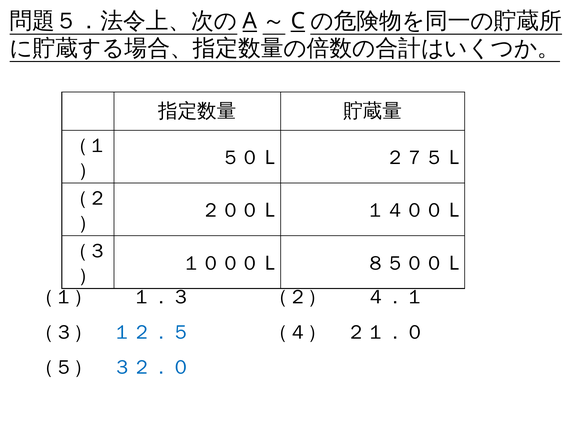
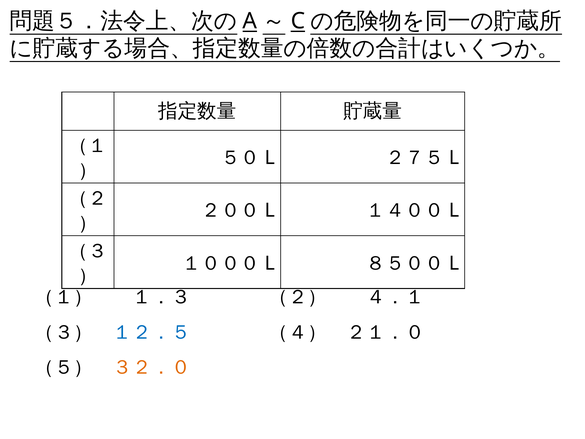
３２．０ colour: blue -> orange
